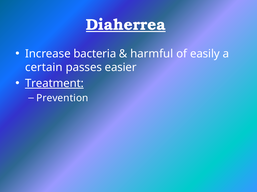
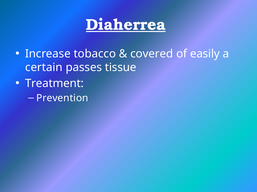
bacteria: bacteria -> tobacco
harmful: harmful -> covered
easier: easier -> tissue
Treatment underline: present -> none
